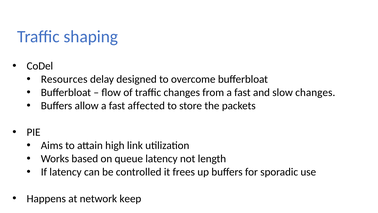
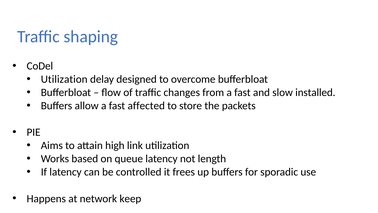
Resources at (64, 79): Resources -> Utilization
slow changes: changes -> installed
